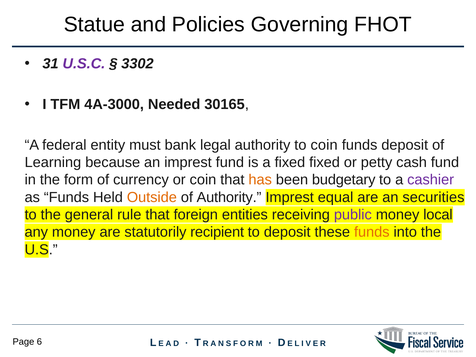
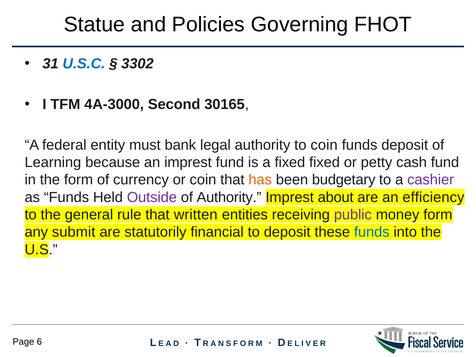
U.S.C colour: purple -> blue
Needed: Needed -> Second
Outside colour: orange -> purple
equal: equal -> about
securities: securities -> efficiency
foreign: foreign -> written
money local: local -> form
any money: money -> submit
recipient: recipient -> financial
funds at (372, 232) colour: orange -> blue
